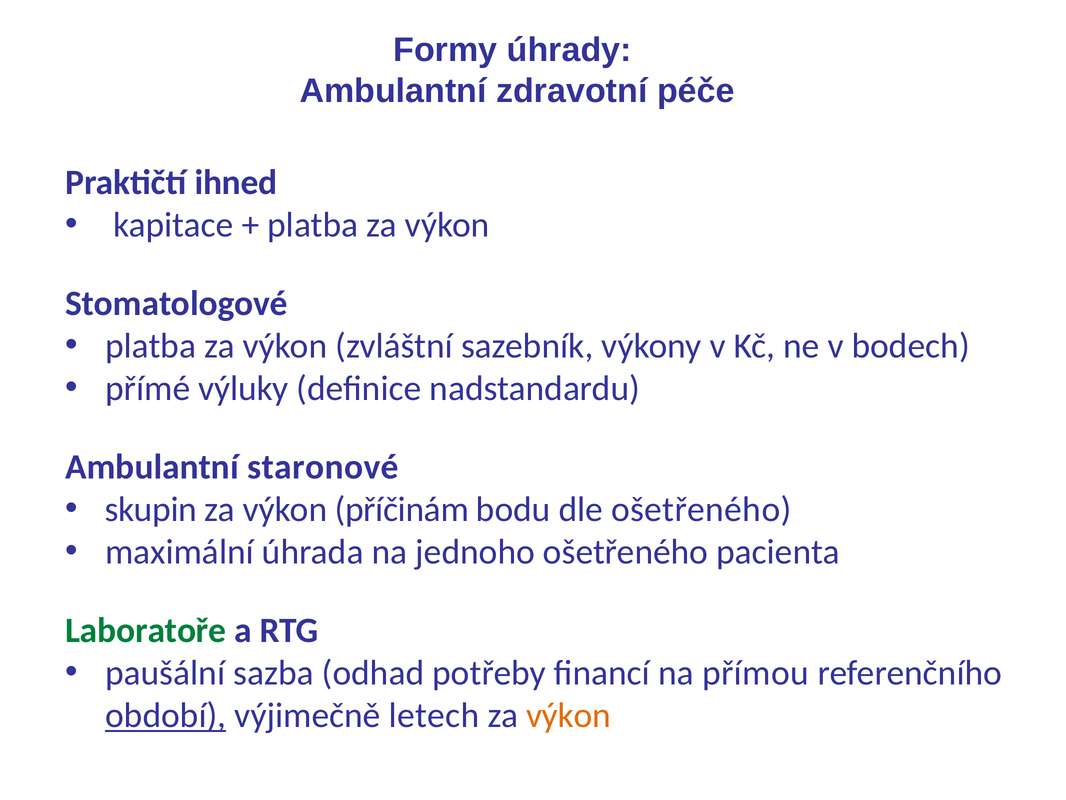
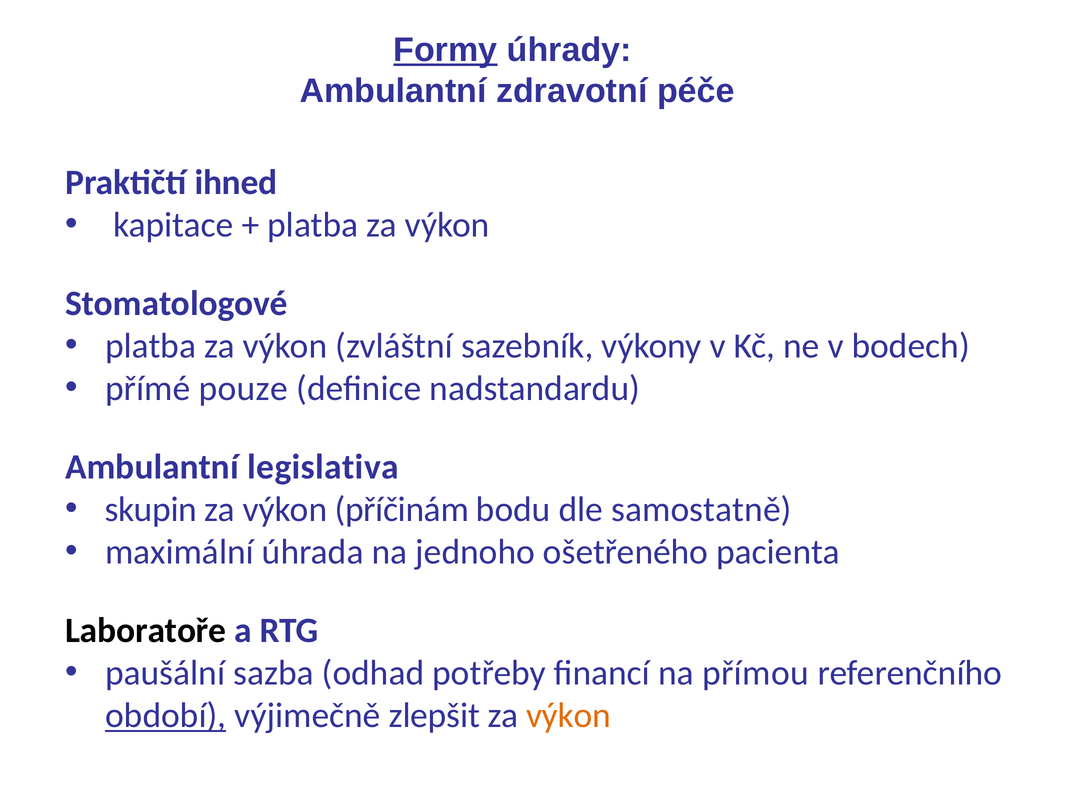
Formy underline: none -> present
výluky: výluky -> pouze
staronové: staronové -> legislativa
dle ošetřeného: ošetřeného -> samostatně
Laboratoře colour: green -> black
letech: letech -> zlepšit
